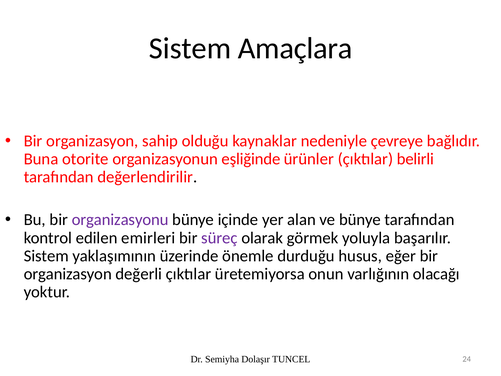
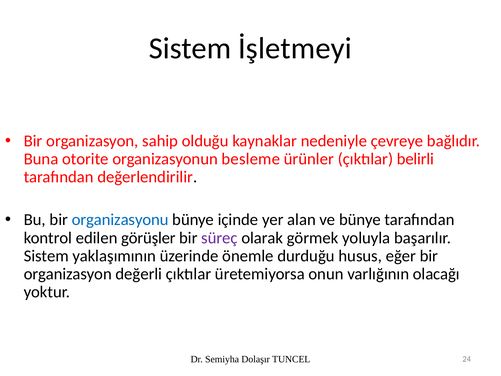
Amaçlara: Amaçlara -> İşletmeyi
eşliğinde: eşliğinde -> besleme
organizasyonu colour: purple -> blue
emirleri: emirleri -> görüşler
